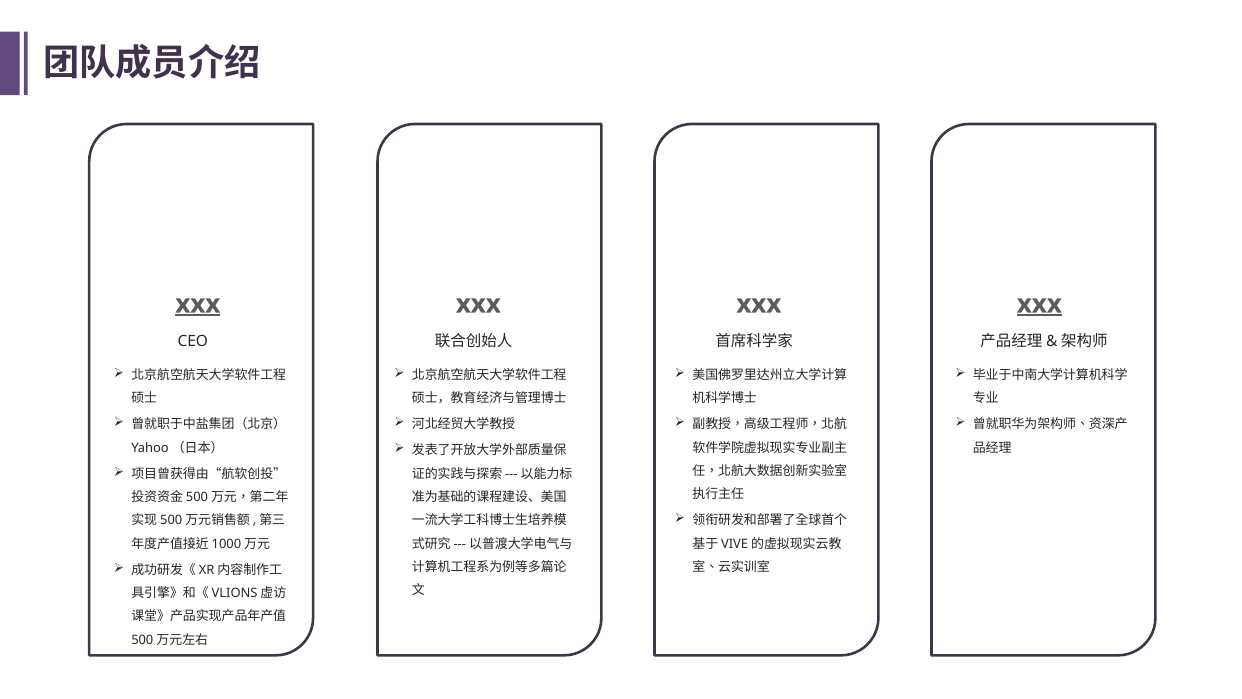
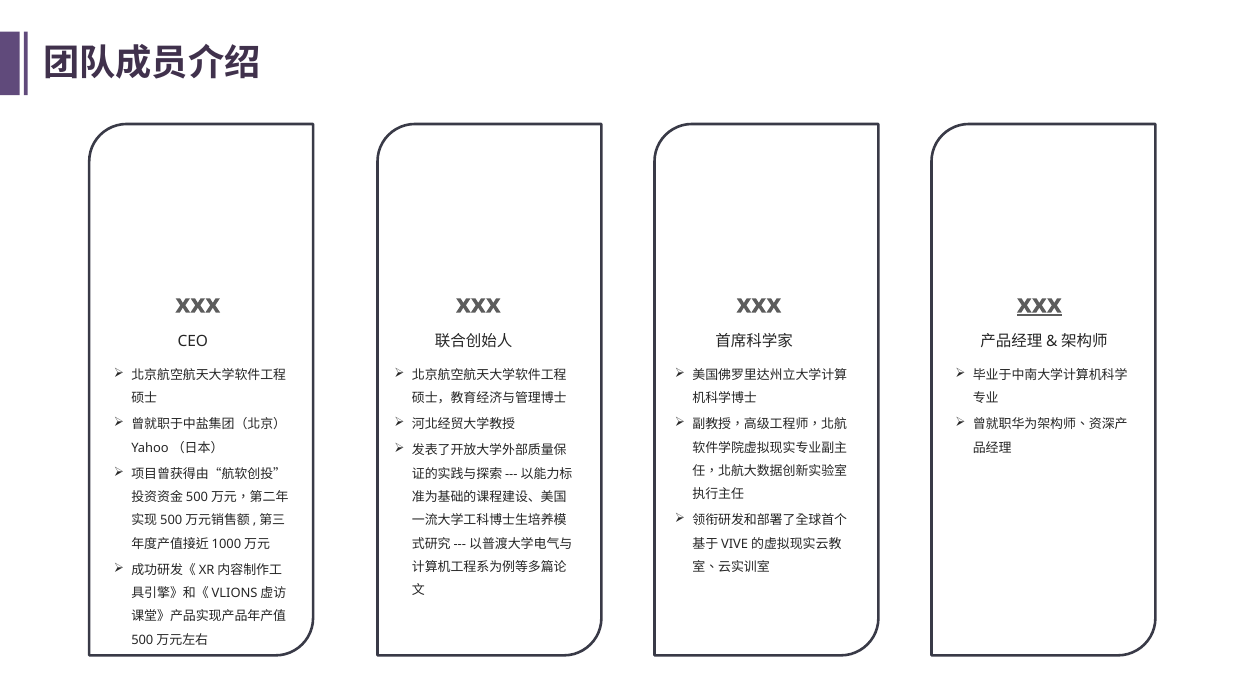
xxx at (198, 304) underline: present -> none
